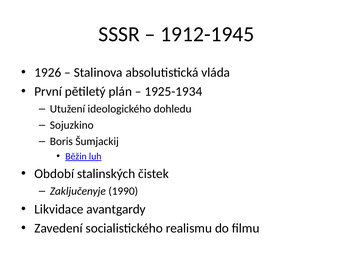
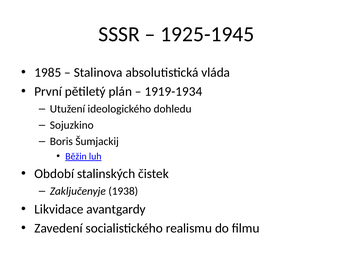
1912-1945: 1912-1945 -> 1925-1945
1926: 1926 -> 1985
1925-1934: 1925-1934 -> 1919-1934
1990: 1990 -> 1938
